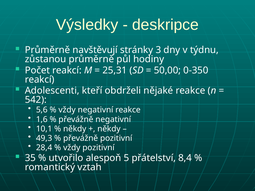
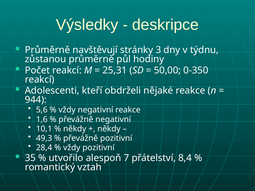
542: 542 -> 944
5: 5 -> 7
